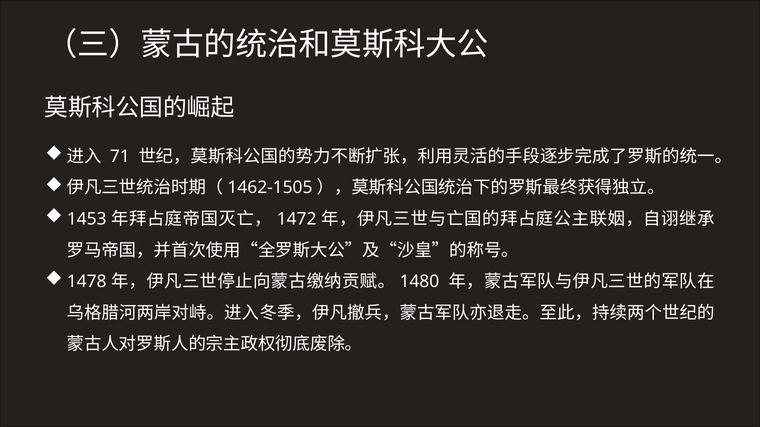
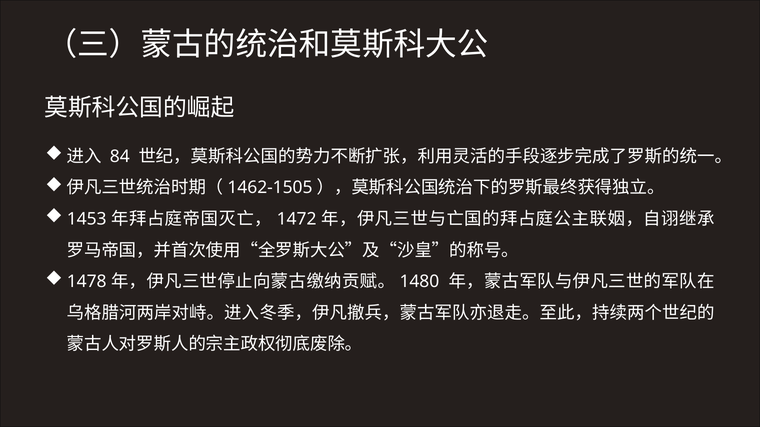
71: 71 -> 84
